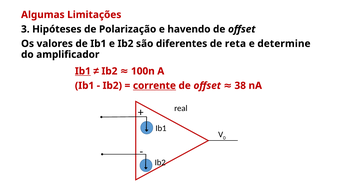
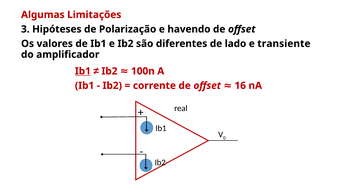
reta: reta -> lado
determine: determine -> transiente
corrente underline: present -> none
38: 38 -> 16
